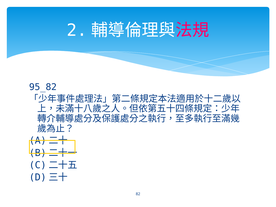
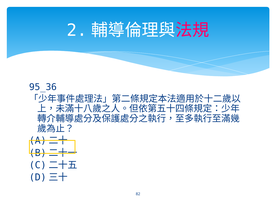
95_82: 95_82 -> 95_36
